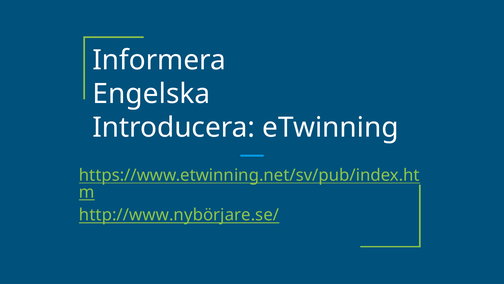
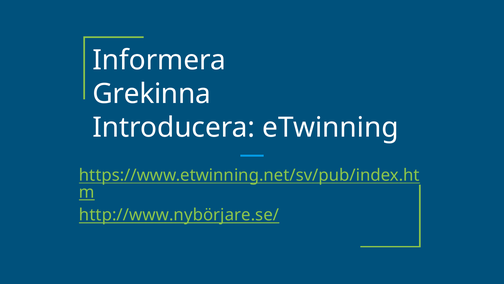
Engelska: Engelska -> Grekinna
